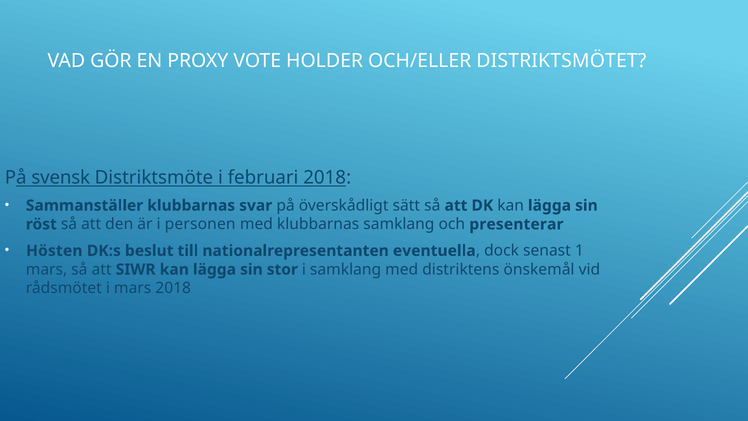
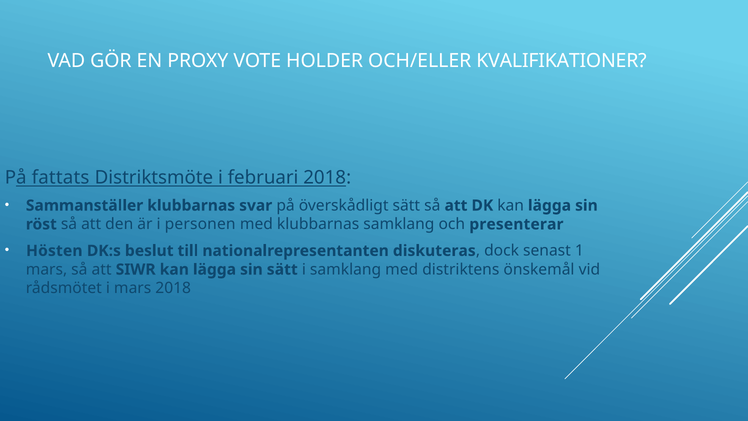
DISTRIKTSMÖTET: DISTRIKTSMÖTET -> KVALIFIKATIONER
svensk: svensk -> fattats
eventuella: eventuella -> diskuteras
sin stor: stor -> sätt
